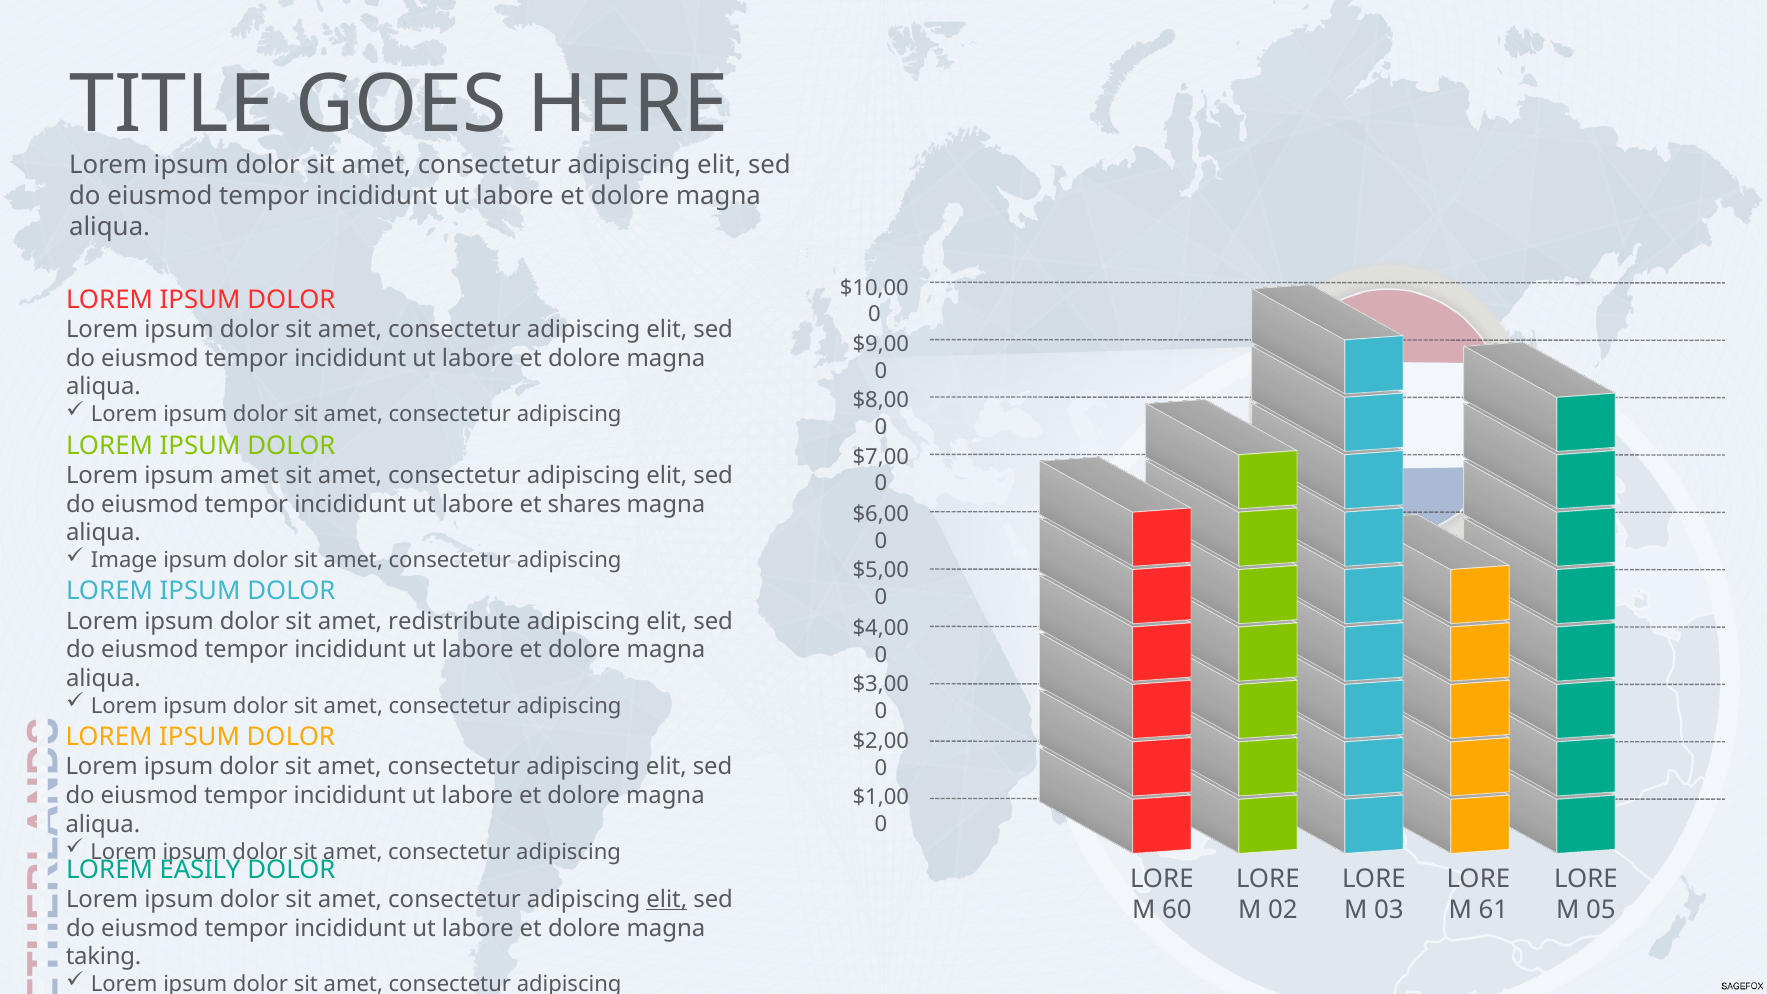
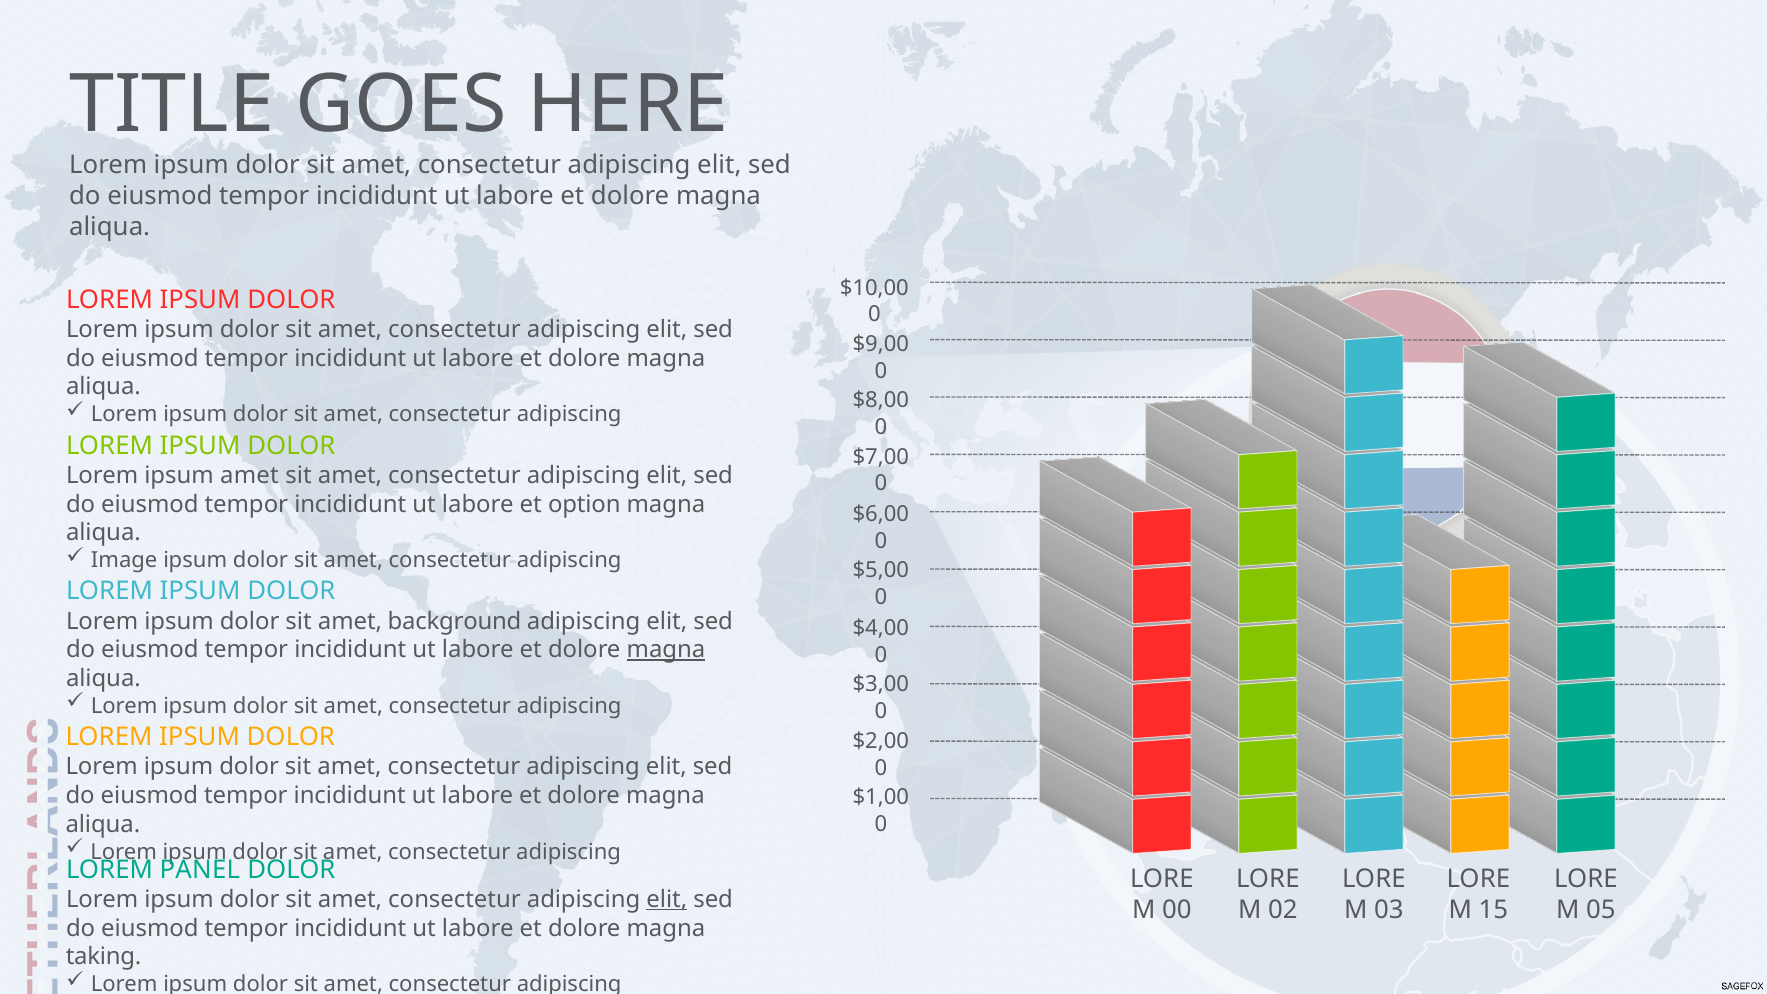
shares: shares -> option
redistribute: redistribute -> background
magna at (666, 650) underline: none -> present
EASILY: EASILY -> PANEL
60: 60 -> 00
61: 61 -> 15
